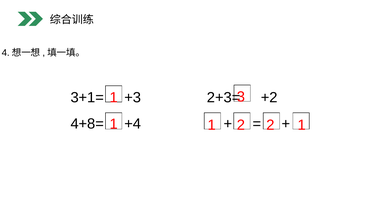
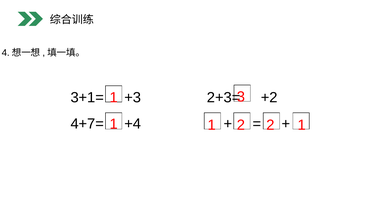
4+8=: 4+8= -> 4+7=
